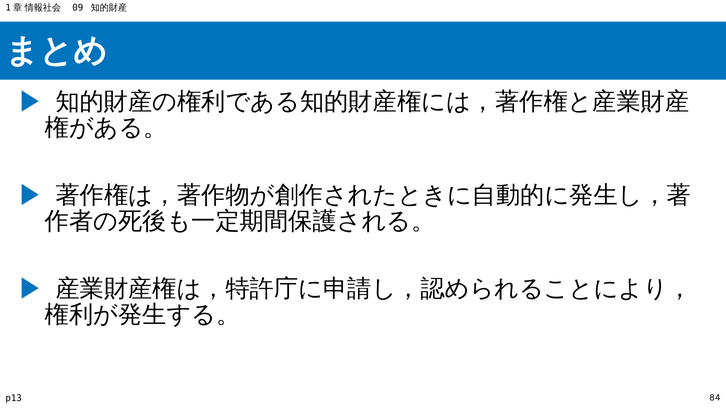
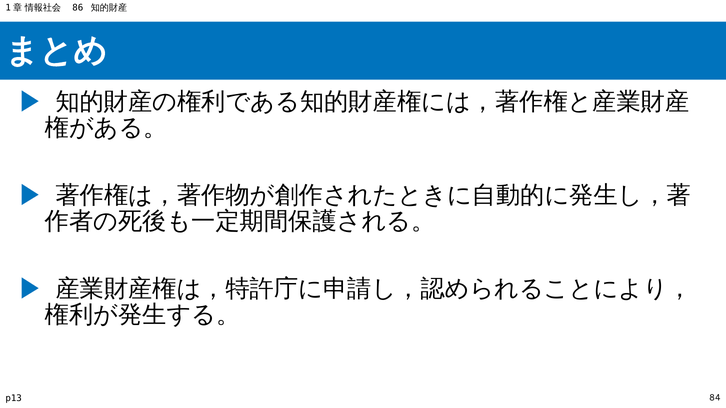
09: 09 -> 86
